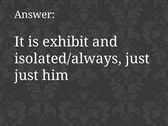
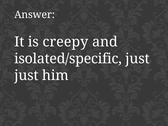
exhibit: exhibit -> creepy
isolated/always: isolated/always -> isolated/specific
